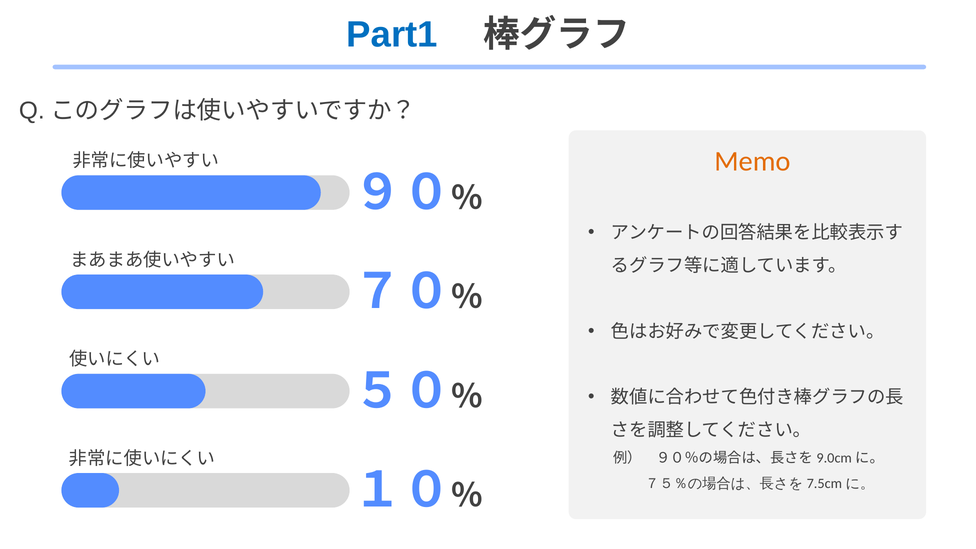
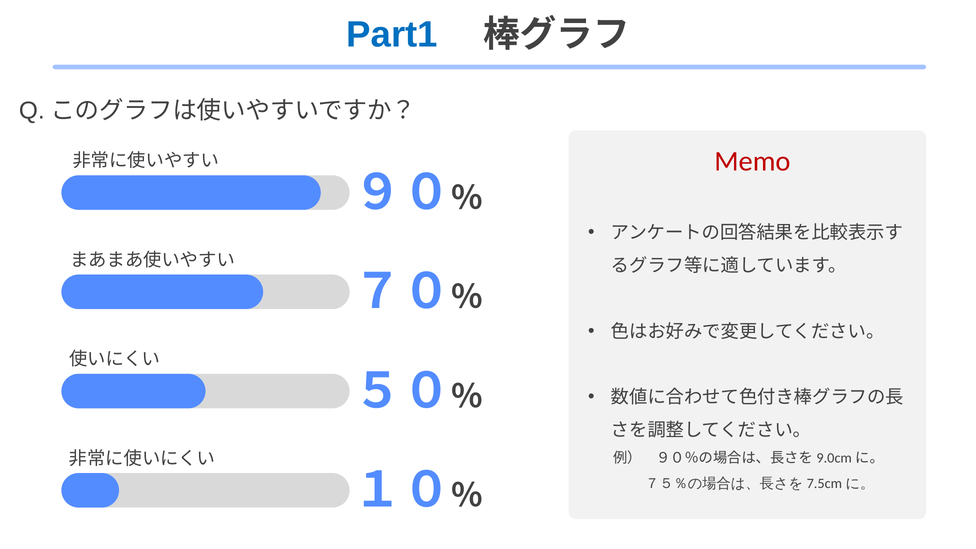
Memo colour: orange -> red
